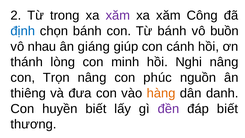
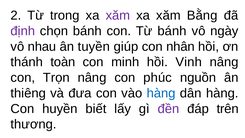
Công: Công -> Bằng
định colour: blue -> purple
buồn: buồn -> ngày
giáng: giáng -> tuyền
cánh: cánh -> nhân
lòng: lòng -> toàn
Nghi: Nghi -> Vinh
hàng at (161, 93) colour: orange -> blue
dân danh: danh -> hàng
đáp biết: biết -> trên
